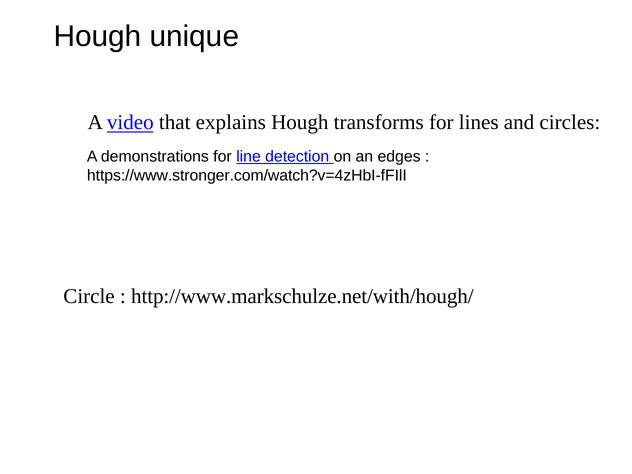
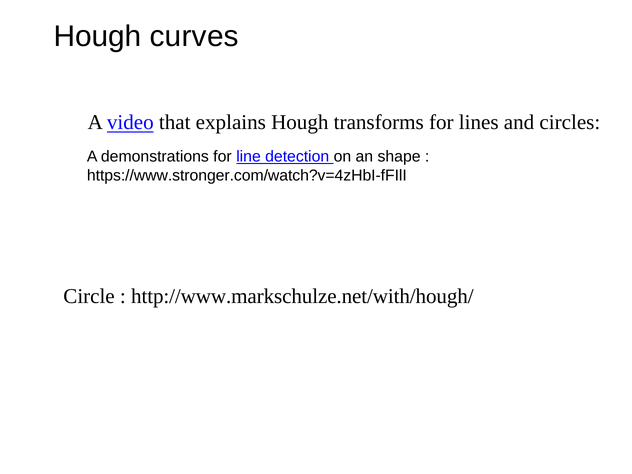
unique: unique -> curves
edges: edges -> shape
